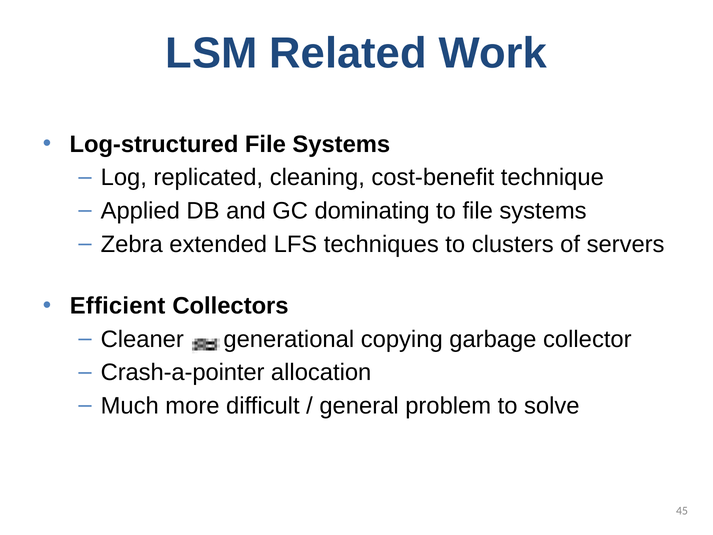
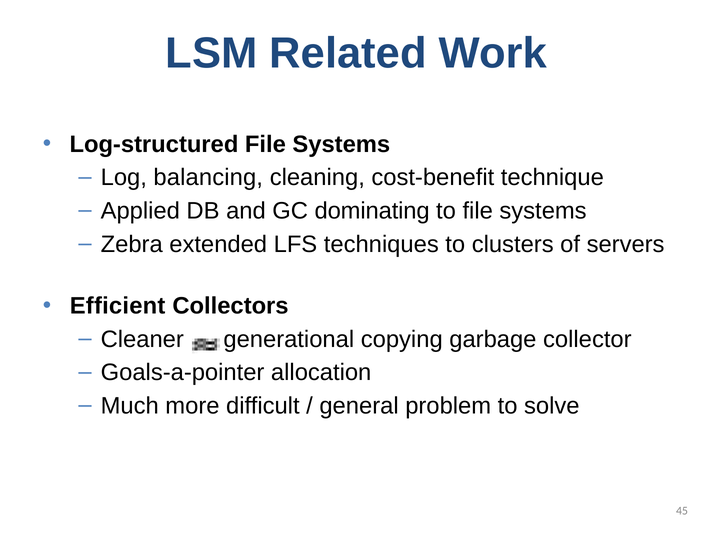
replicated: replicated -> balancing
Crash-a-pointer: Crash-a-pointer -> Goals-a-pointer
